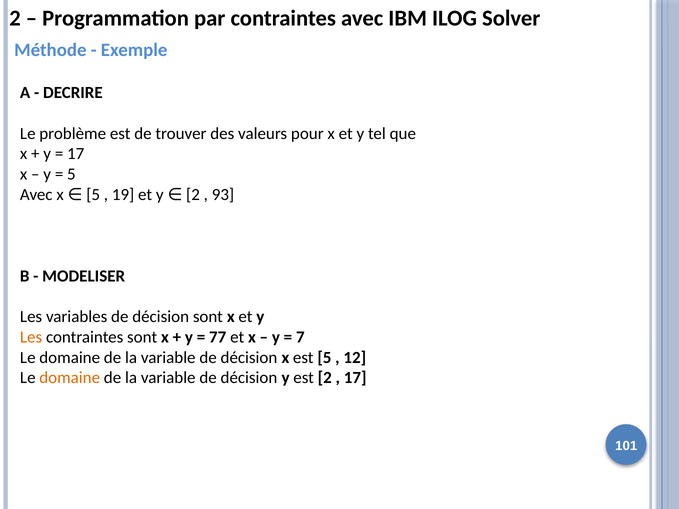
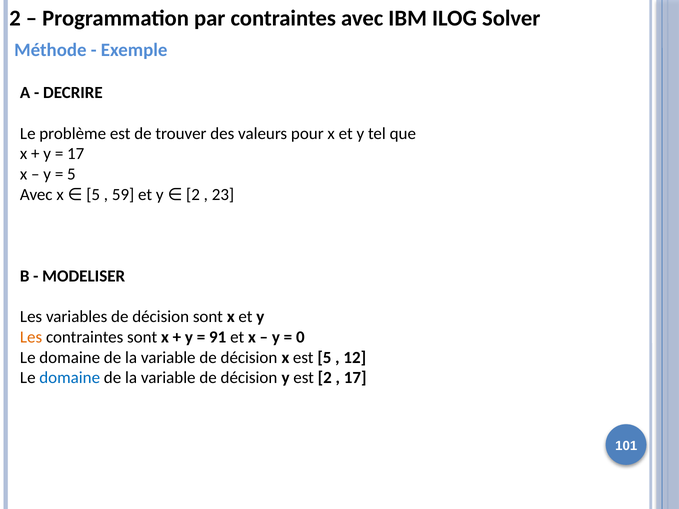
19: 19 -> 59
93: 93 -> 23
77: 77 -> 91
7: 7 -> 0
domaine at (70, 378) colour: orange -> blue
